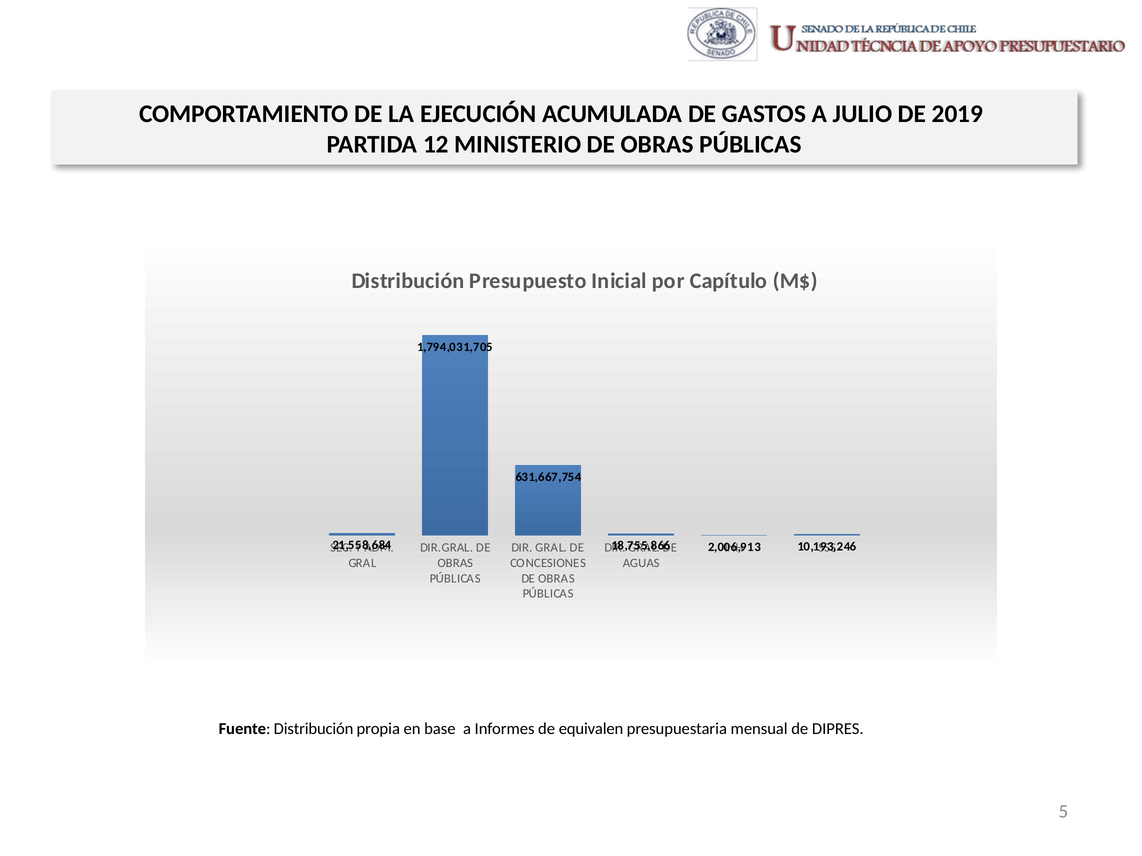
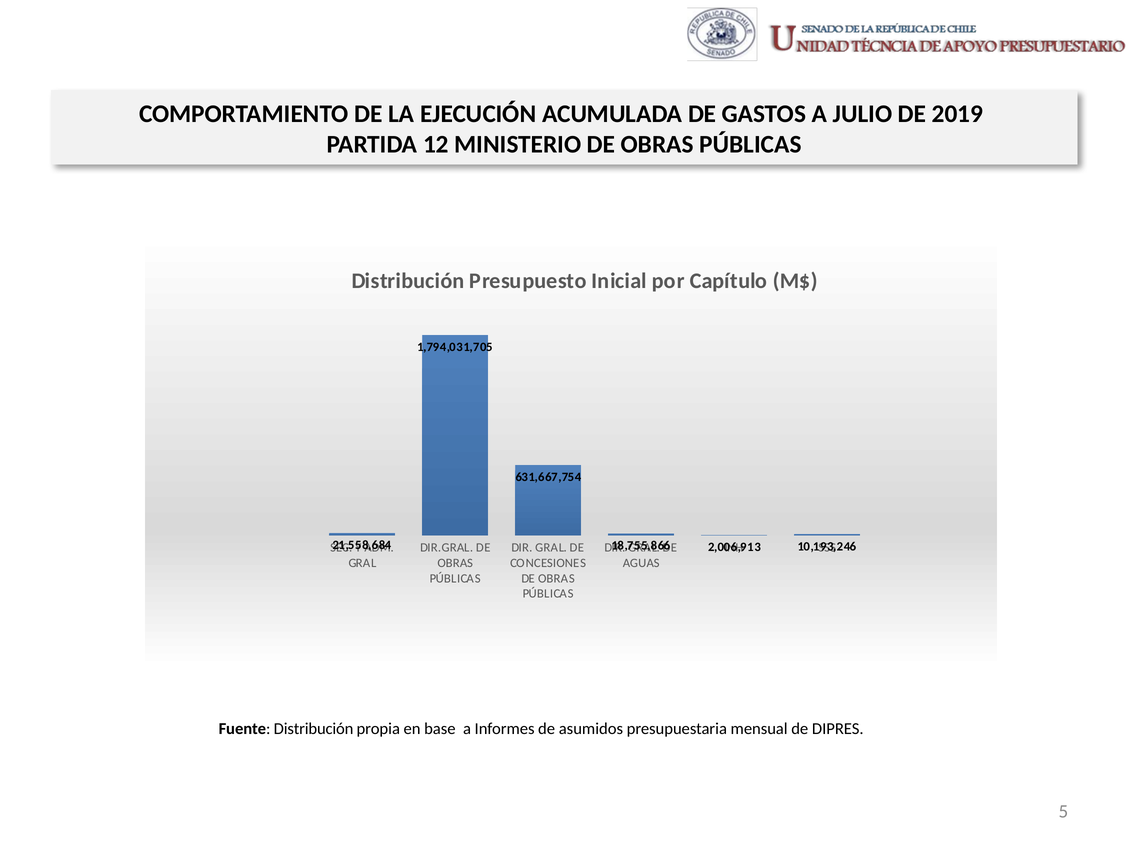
equivalen: equivalen -> asumidos
